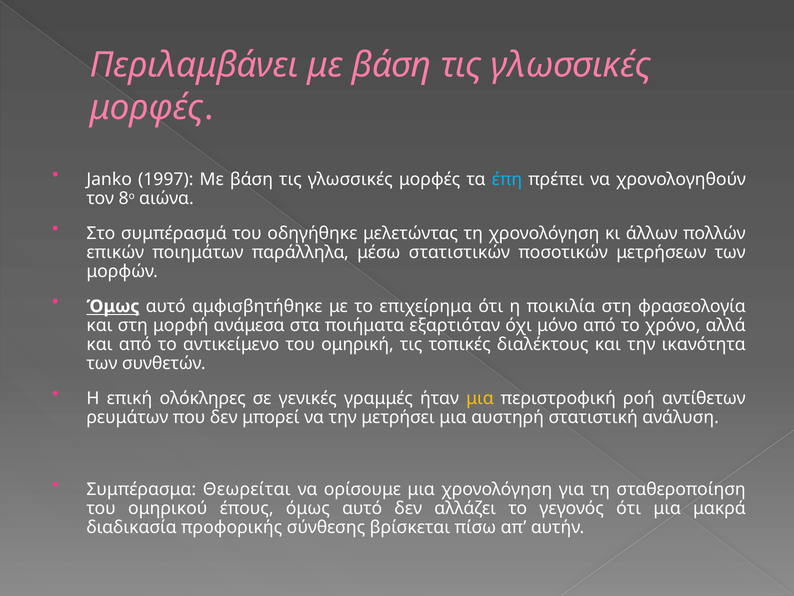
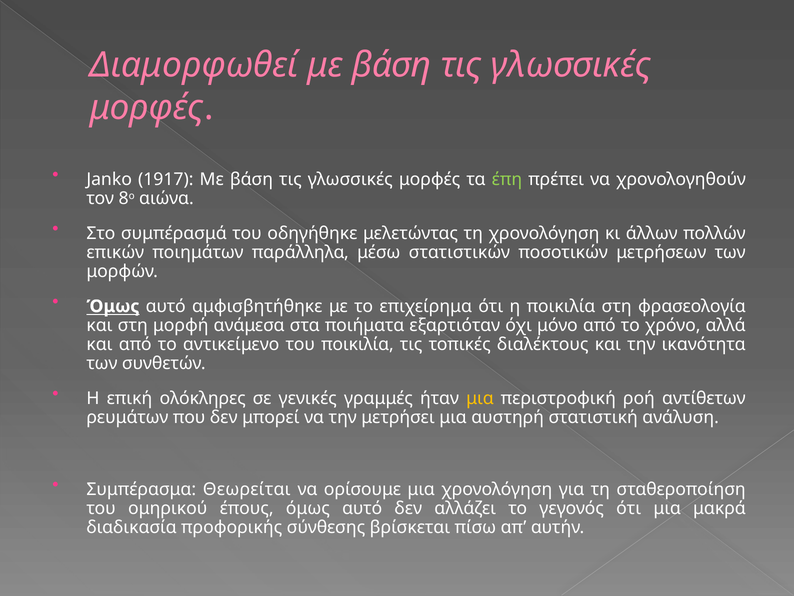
Περιλαμβάνει: Περιλαμβάνει -> Διαμορφωθεί
1997: 1997 -> 1917
έπη colour: light blue -> light green
του ομηρική: ομηρική -> ποικιλία
